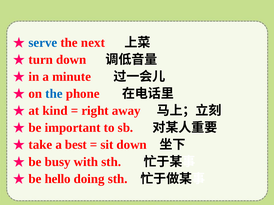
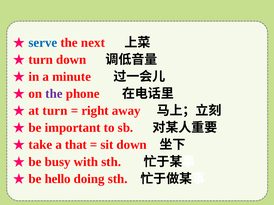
the at (54, 94) colour: blue -> purple
at kind: kind -> turn
best: best -> that
